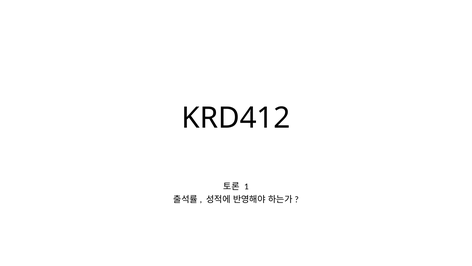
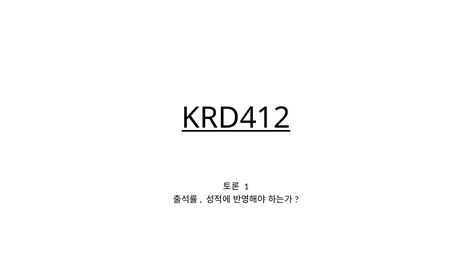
KRD412 underline: none -> present
